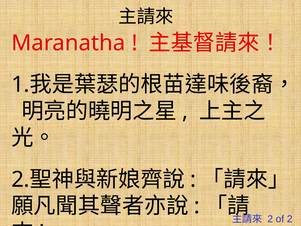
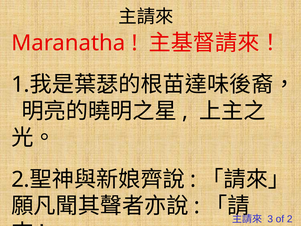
2 at (270, 219): 2 -> 3
